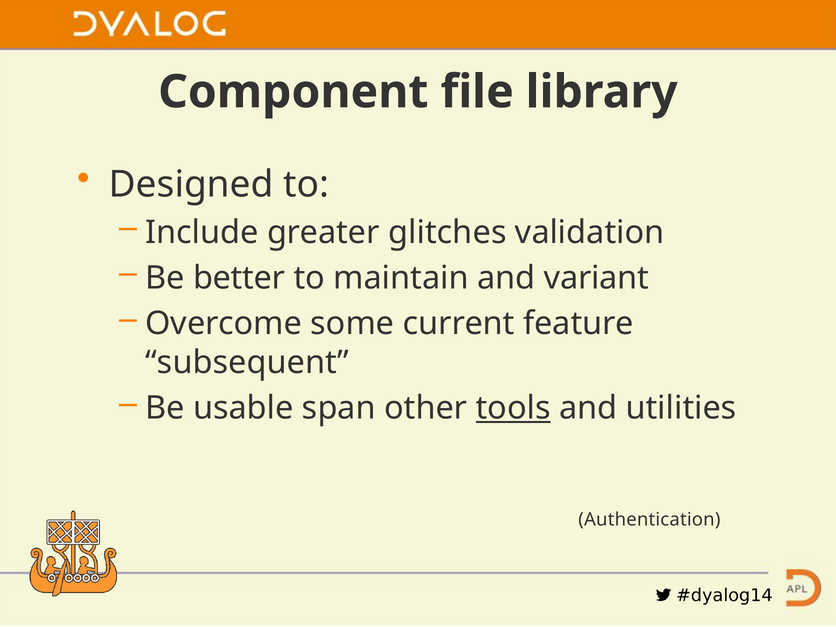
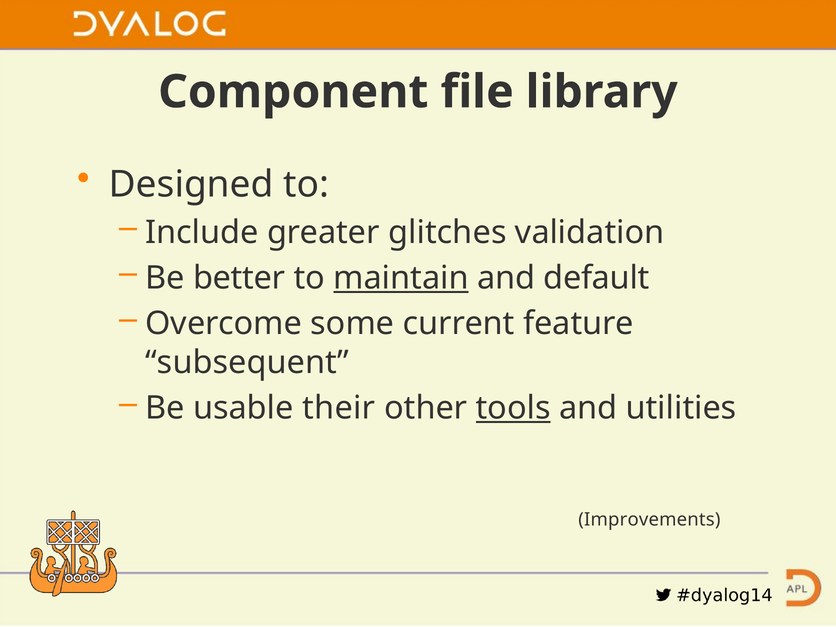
maintain underline: none -> present
variant: variant -> default
span: span -> their
Authentication: Authentication -> Improvements
